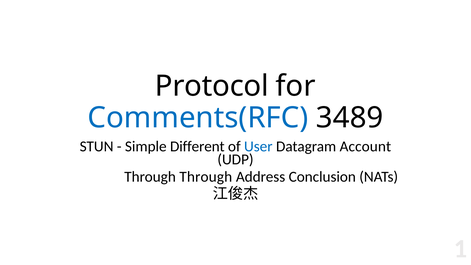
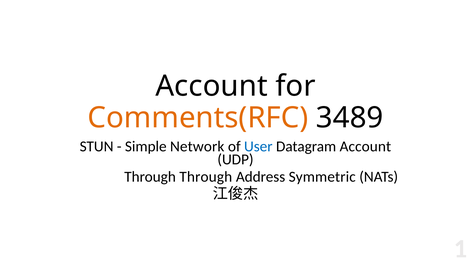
Protocol at (212, 86): Protocol -> Account
Comments(RFC colour: blue -> orange
Different: Different -> Network
Conclusion: Conclusion -> Symmetric
